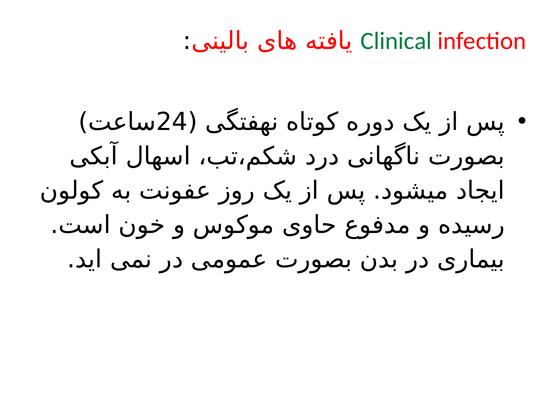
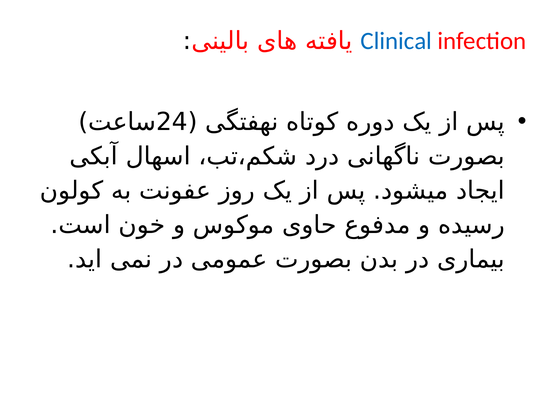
Clinical colour: green -> blue
